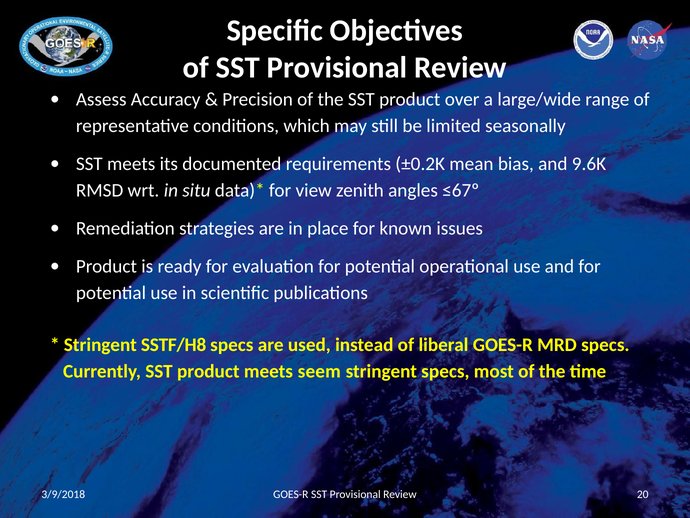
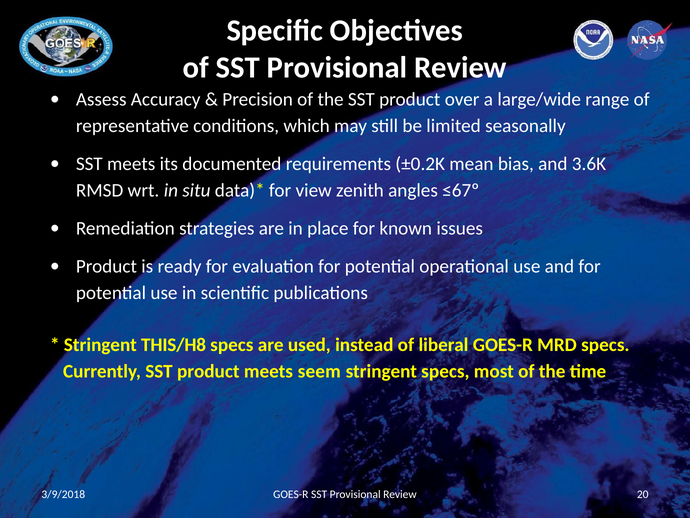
9.6K: 9.6K -> 3.6K
SSTF/H8: SSTF/H8 -> THIS/H8
